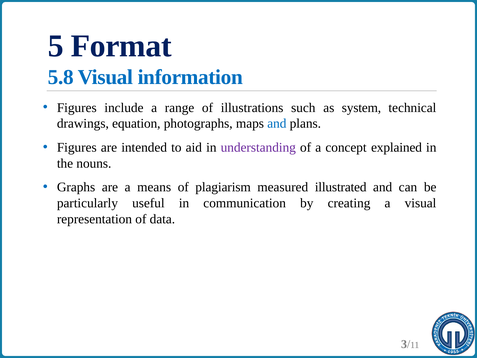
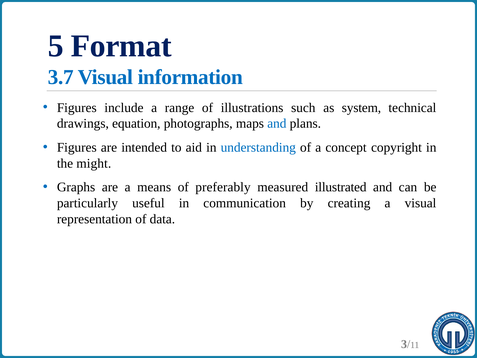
5.8: 5.8 -> 3.7
understanding colour: purple -> blue
explained: explained -> copyright
nouns: nouns -> might
plagiarism: plagiarism -> preferably
